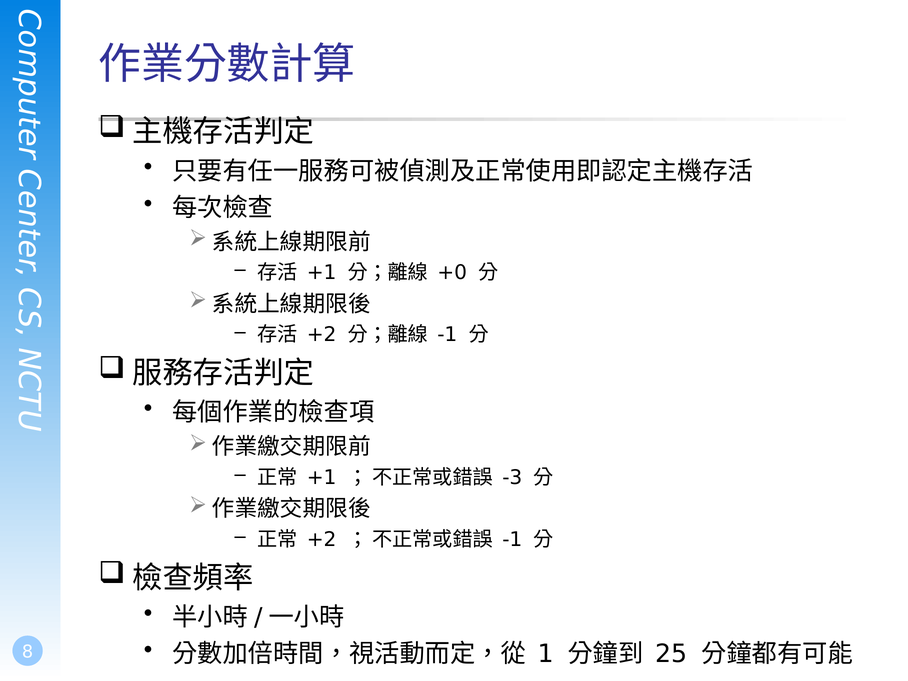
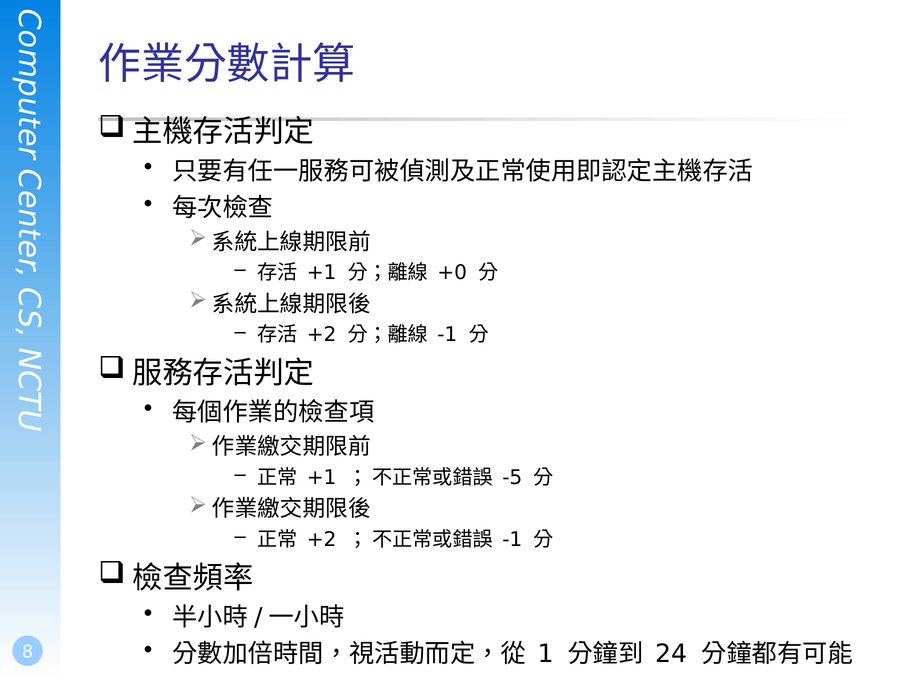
-3: -3 -> -5
25: 25 -> 24
